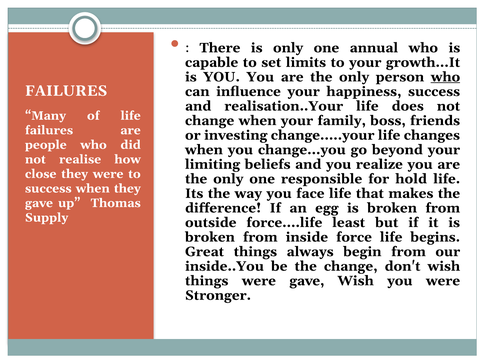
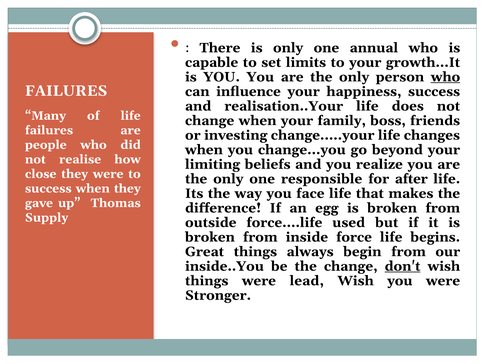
hold: hold -> after
least: least -> used
don't underline: none -> present
were gave: gave -> lead
